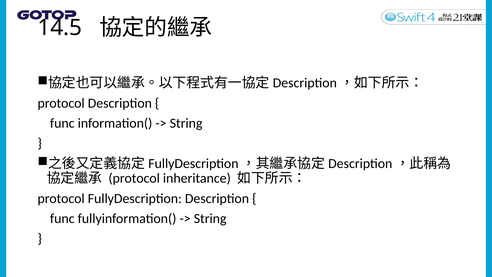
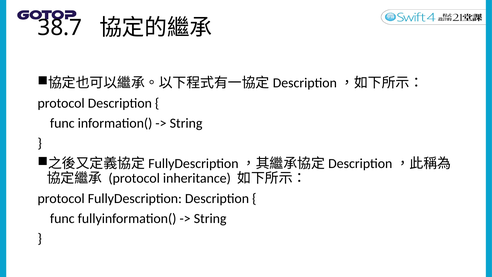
14.5: 14.5 -> 38.7
